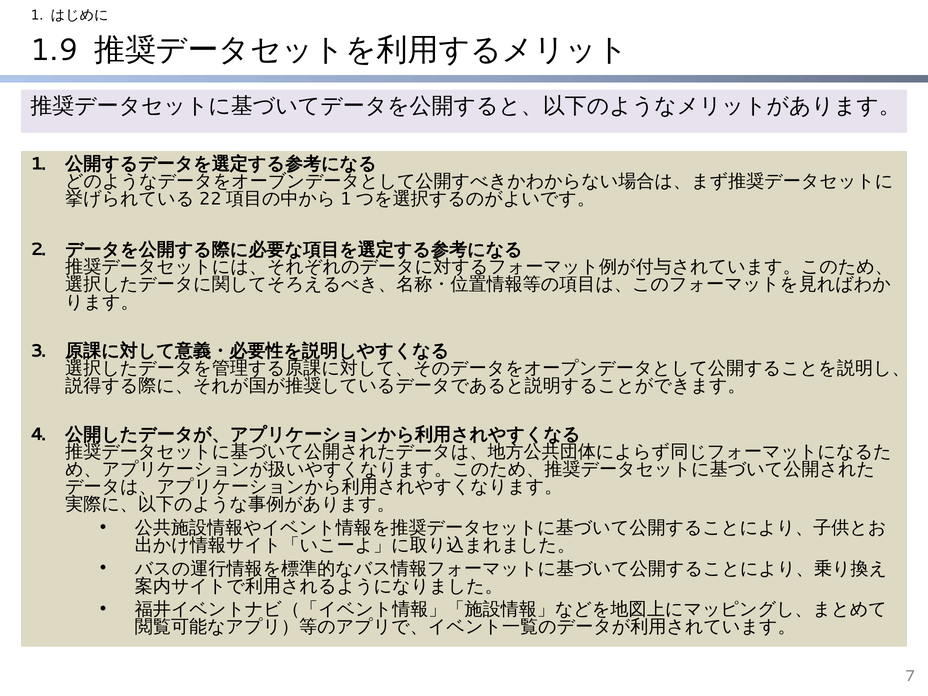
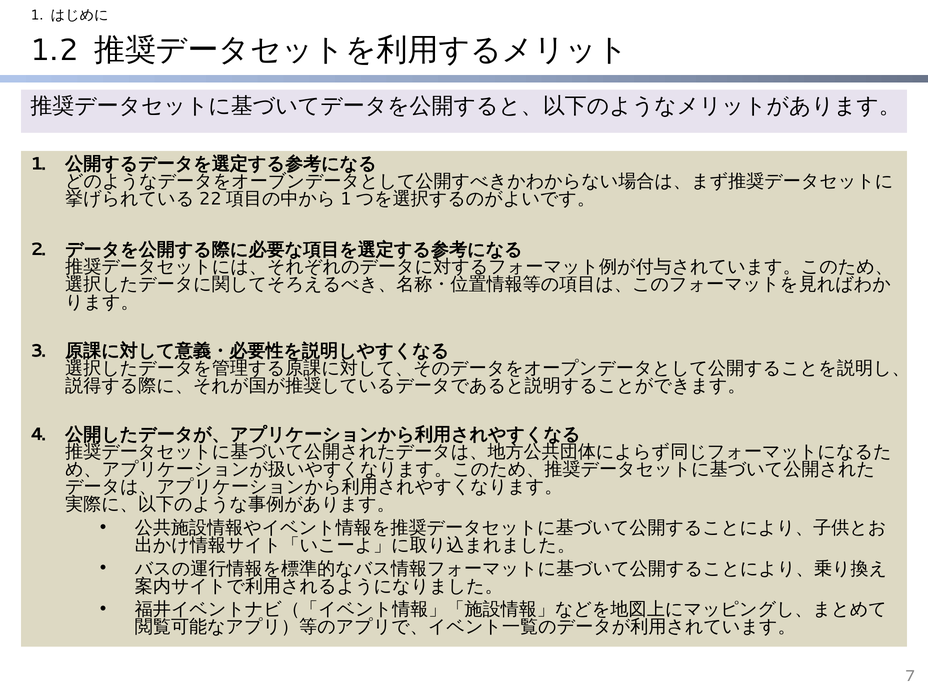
1.9: 1.9 -> 1.2
